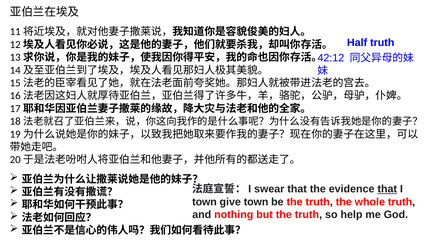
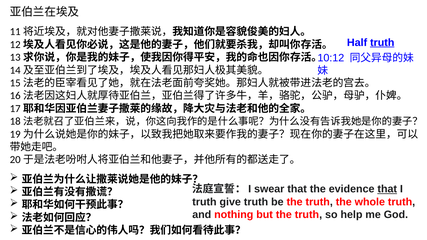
truth at (382, 43) underline: none -> present
42:12: 42:12 -> 10:12
town at (204, 202): town -> truth
give town: town -> truth
